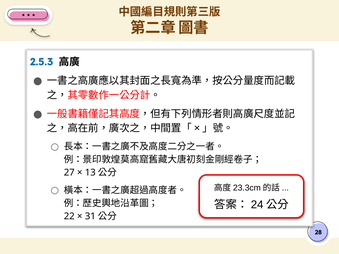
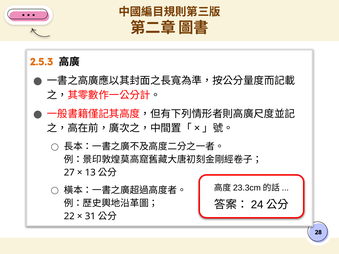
2.5.3 colour: blue -> orange
